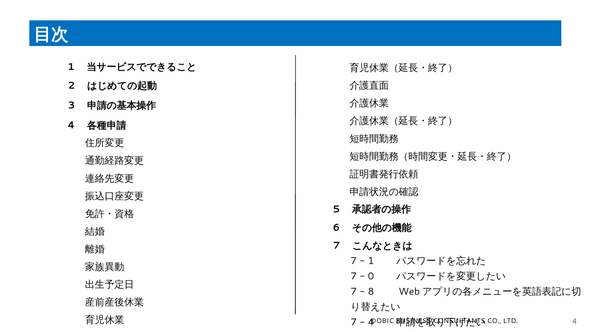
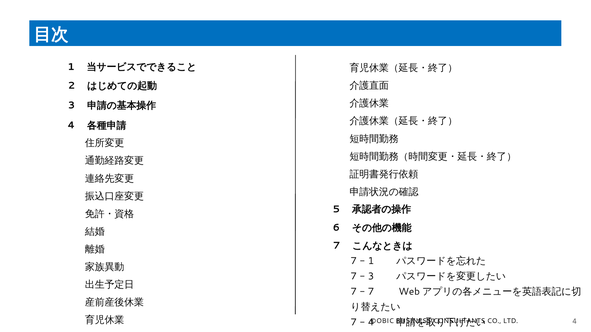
0 at (371, 277): 0 -> 3
8 at (371, 292): 8 -> 7
